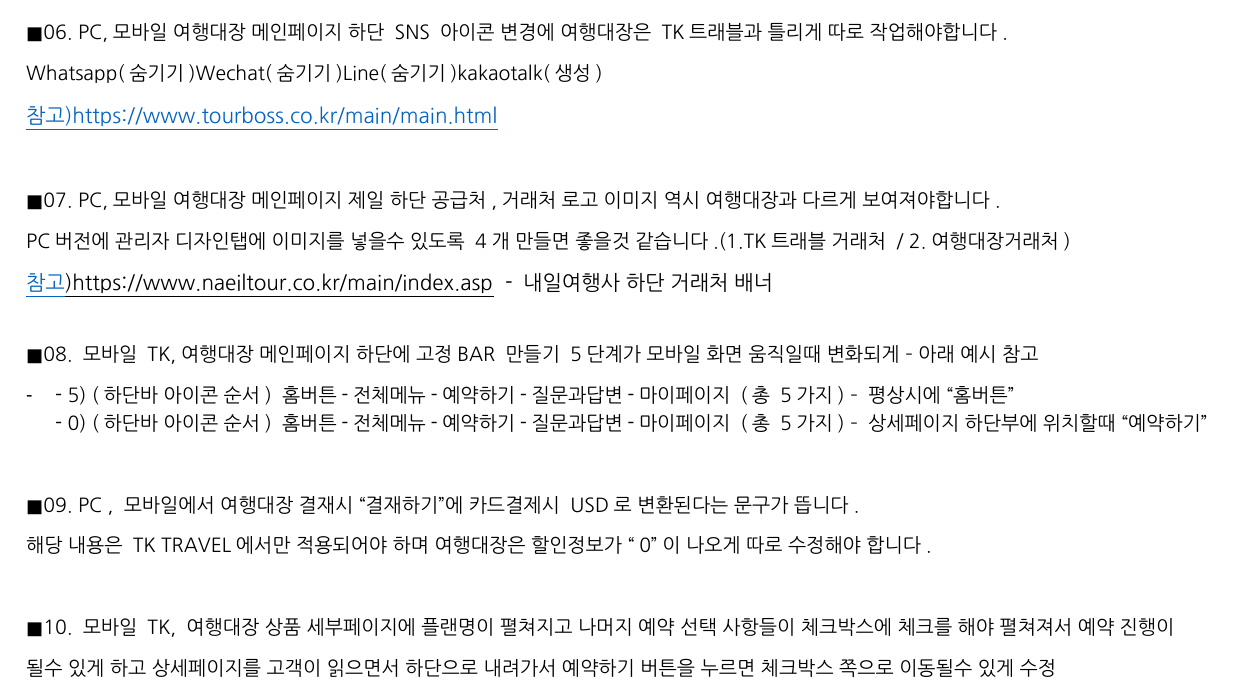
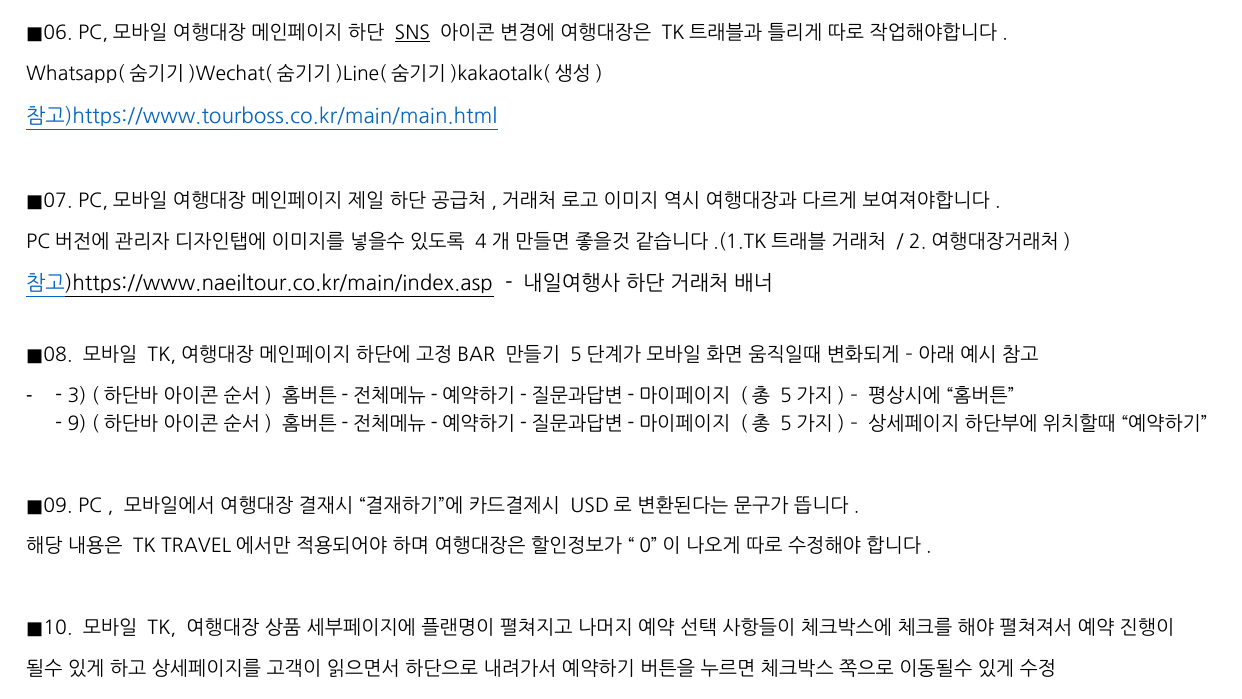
SNS underline: none -> present
5: 5 -> 3
0: 0 -> 9
